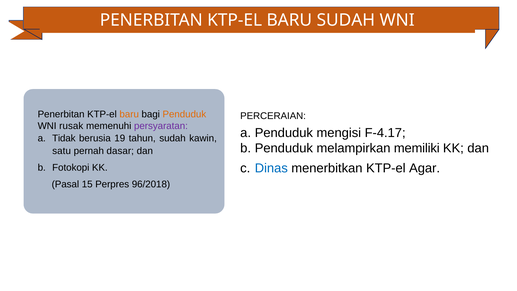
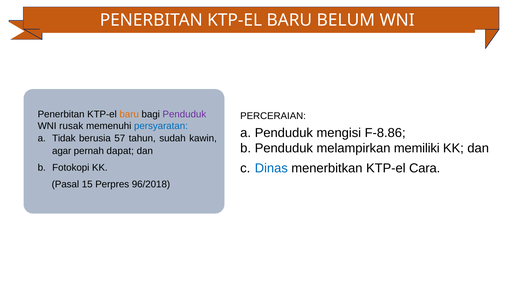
BARU SUDAH: SUDAH -> BELUM
Penduduk at (184, 114) colour: orange -> purple
persyaratan colour: purple -> blue
F-4.17: F-4.17 -> F-8.86
19: 19 -> 57
satu: satu -> agar
dasar: dasar -> dapat
Agar: Agar -> Cara
